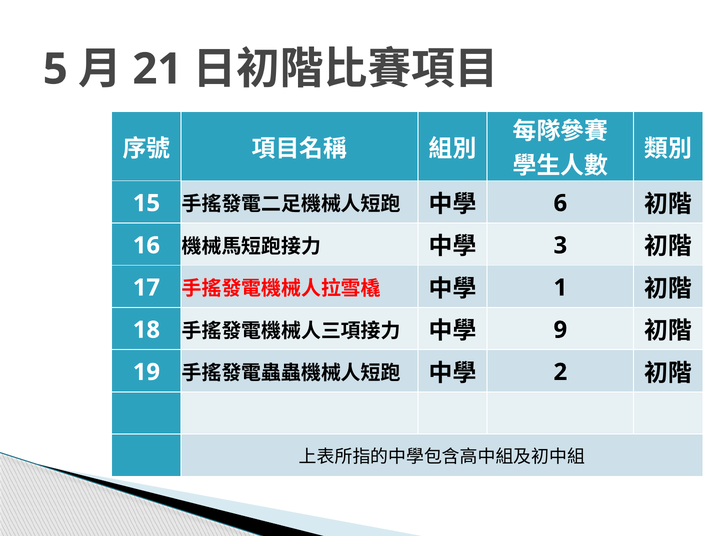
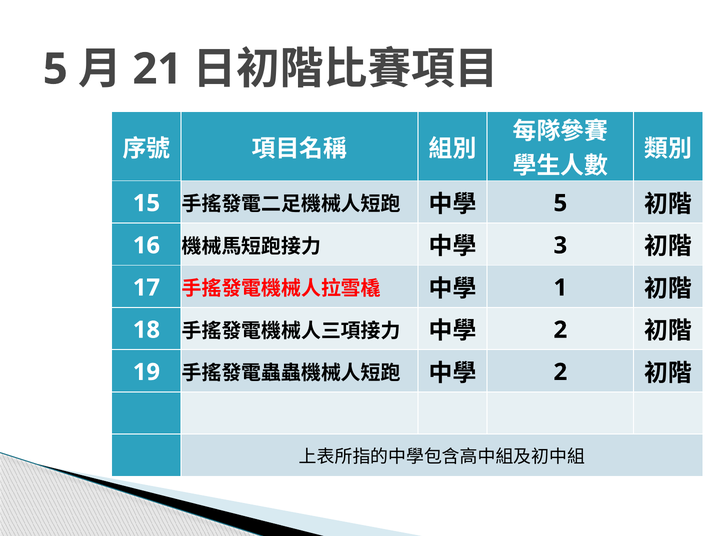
6 at (560, 203): 6 -> 5
9 at (560, 330): 9 -> 2
